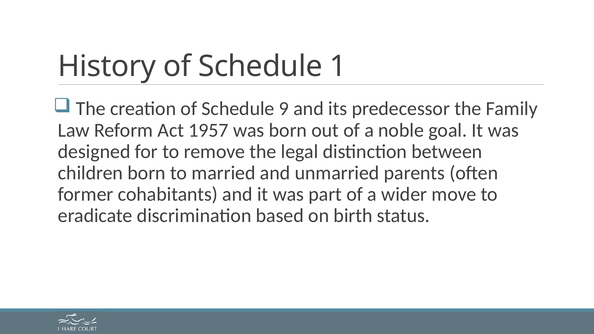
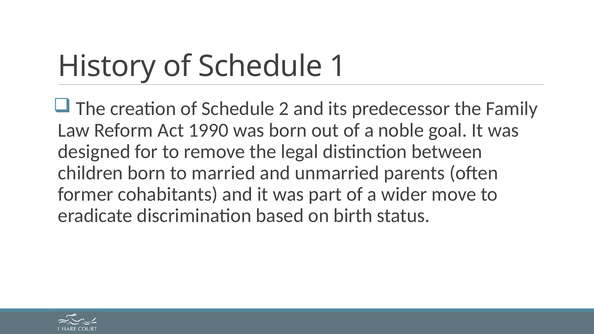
9: 9 -> 2
1957: 1957 -> 1990
